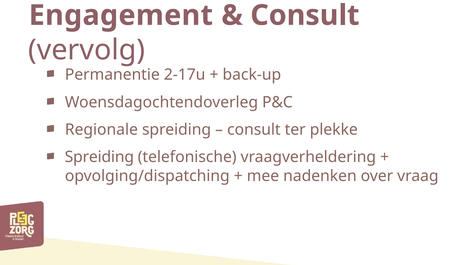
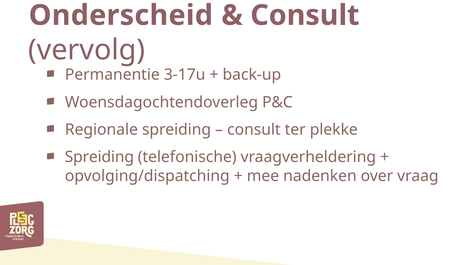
Engagement: Engagement -> Onderscheid
2-17u: 2-17u -> 3-17u
